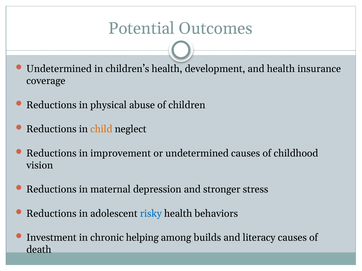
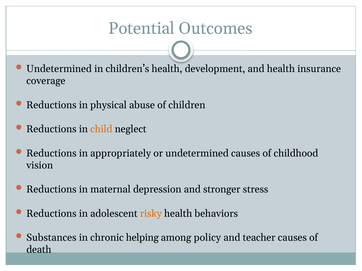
improvement: improvement -> appropriately
risky colour: blue -> orange
Investment: Investment -> Substances
builds: builds -> policy
literacy: literacy -> teacher
